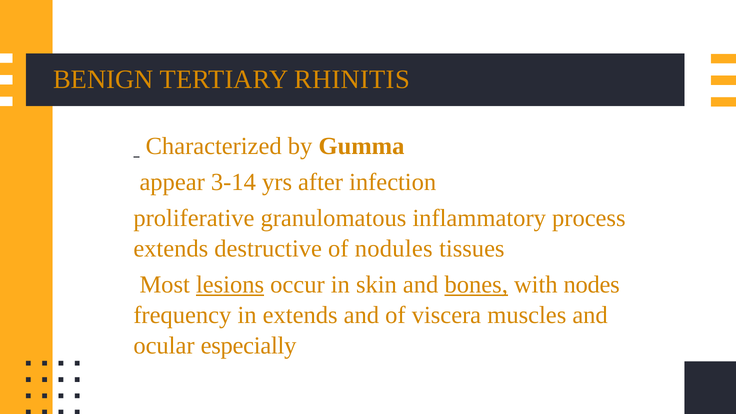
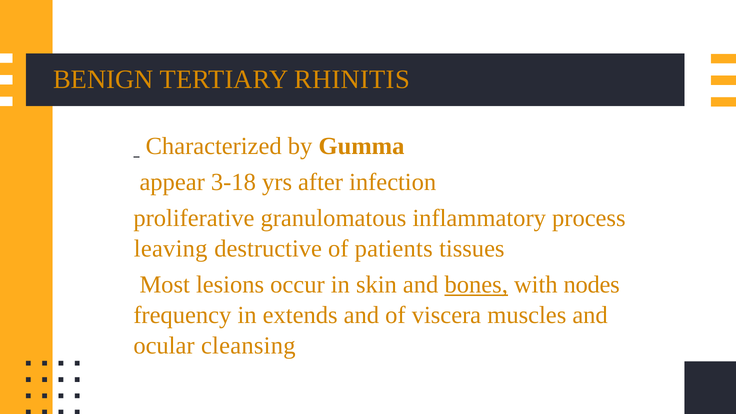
3-14: 3-14 -> 3-18
extends at (171, 249): extends -> leaving
nodules: nodules -> patients
lesions underline: present -> none
especially: especially -> cleansing
